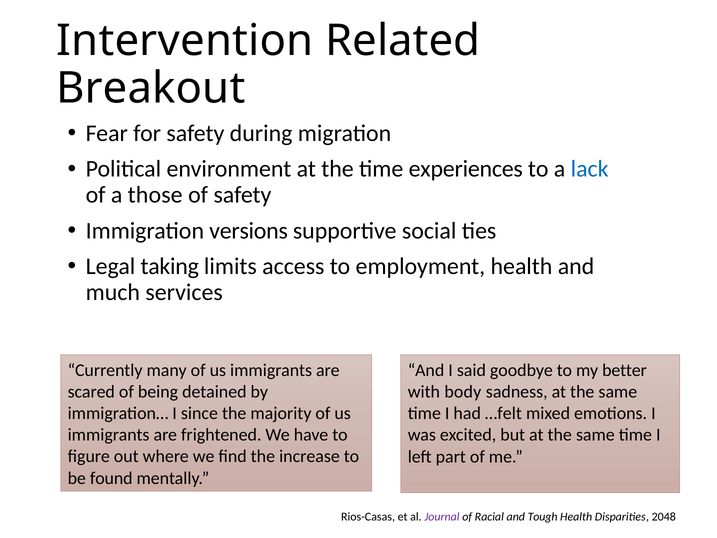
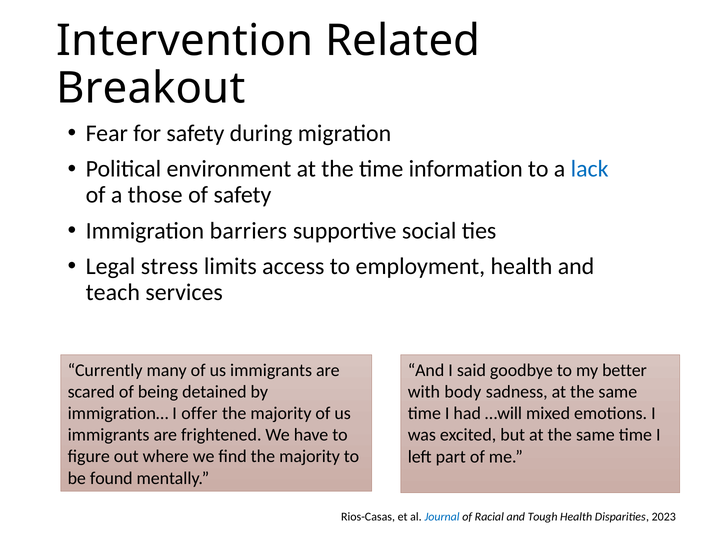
experiences: experiences -> information
versions: versions -> barriers
taking: taking -> stress
much: much -> teach
since: since -> offer
…felt: …felt -> …will
find the increase: increase -> majority
Journal colour: purple -> blue
2048: 2048 -> 2023
